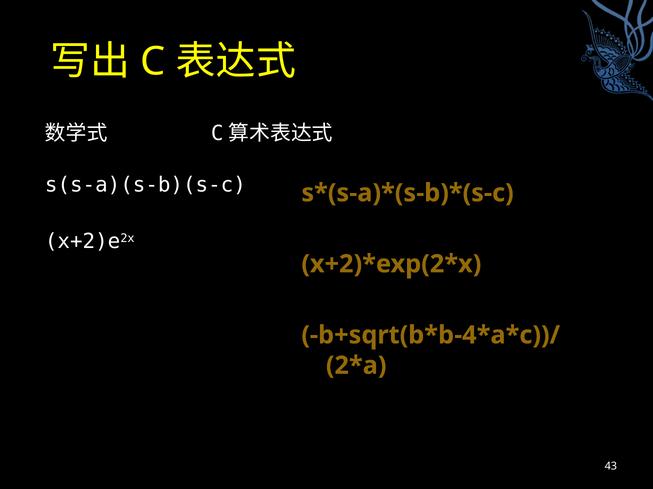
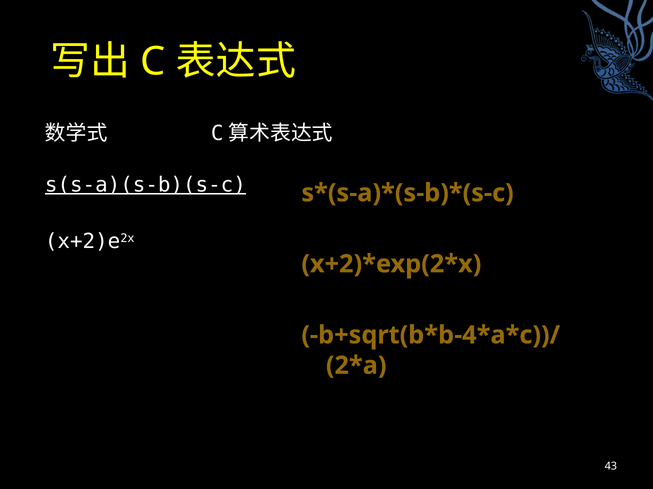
s(s-a)(s-b)(s-c underline: none -> present
